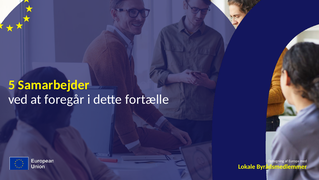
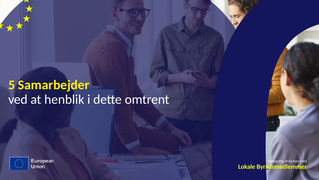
foregår: foregår -> henblik
fortælle: fortælle -> omtrent
